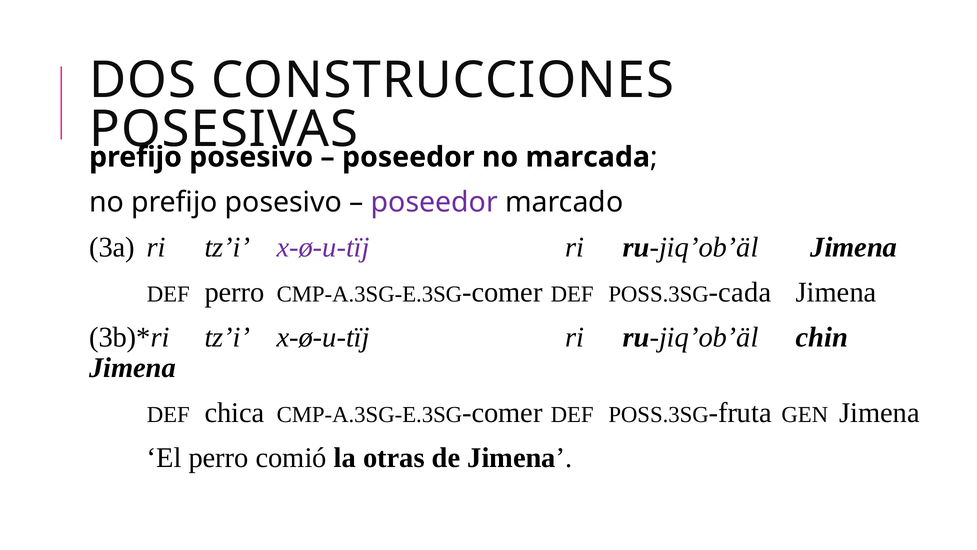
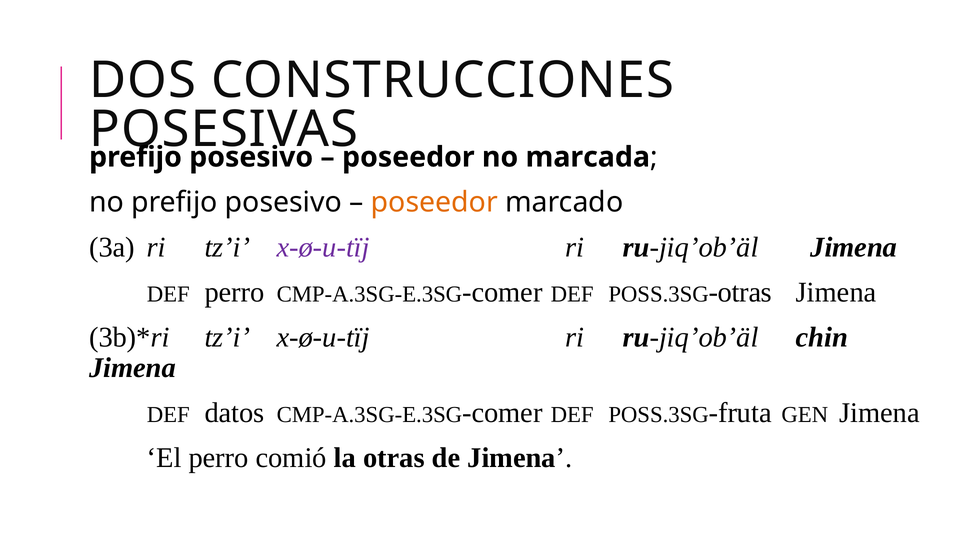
poseedor at (434, 202) colour: purple -> orange
cada at (740, 292): cada -> otras
chica: chica -> datos
